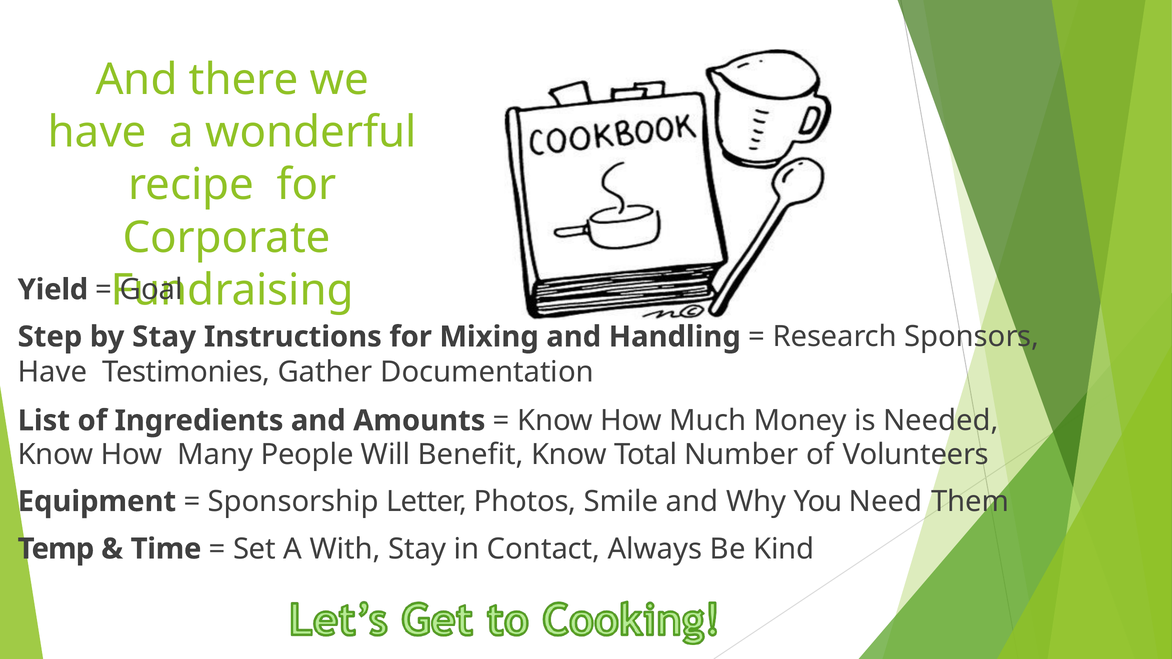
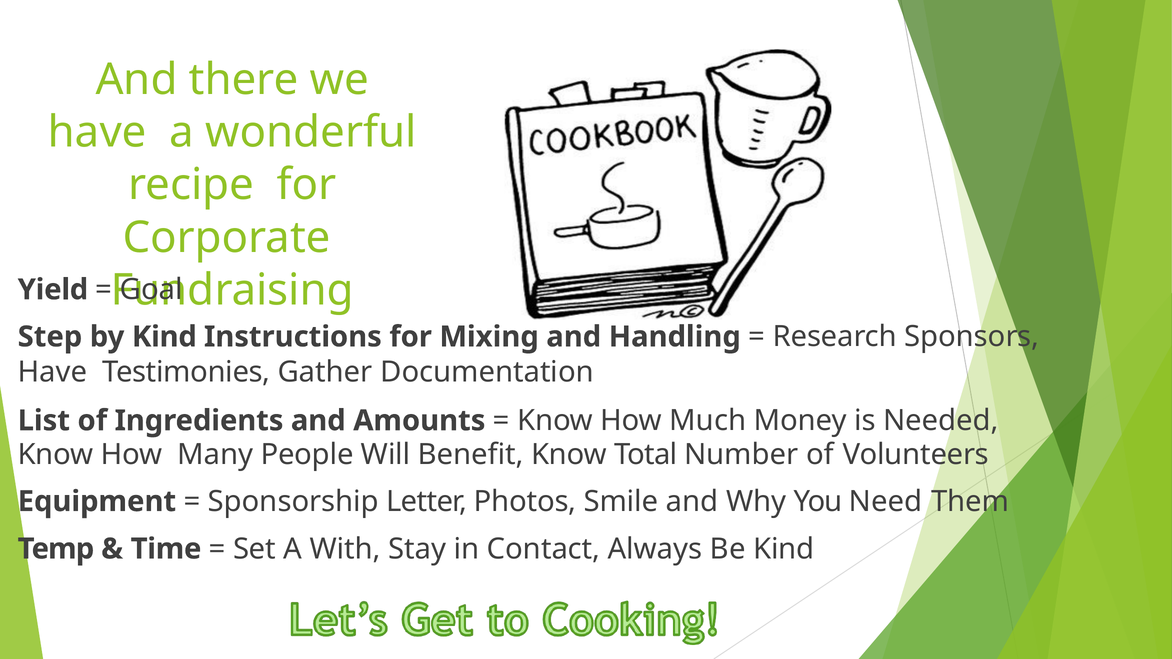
by Stay: Stay -> Kind
